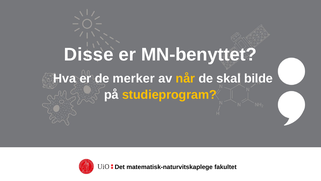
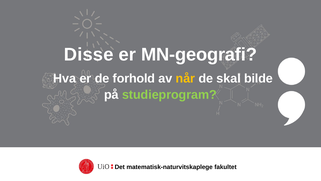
MN-benyttet: MN-benyttet -> MN-geografi
merker: merker -> forhold
studieprogram colour: yellow -> light green
